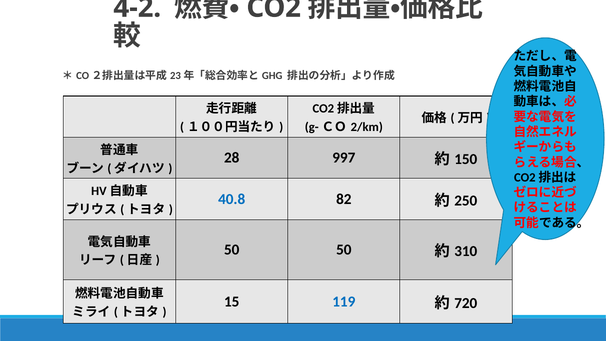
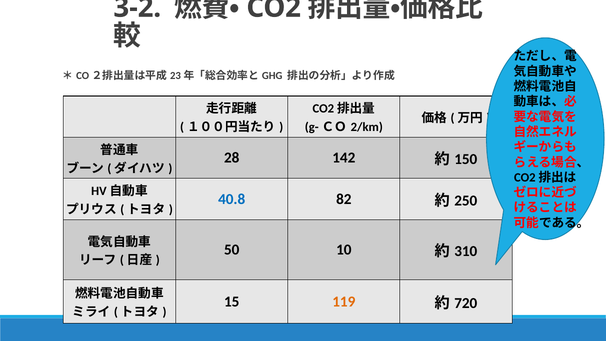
4-2: 4-2 -> 3-2
997: 997 -> 142
50 50: 50 -> 10
119 colour: blue -> orange
